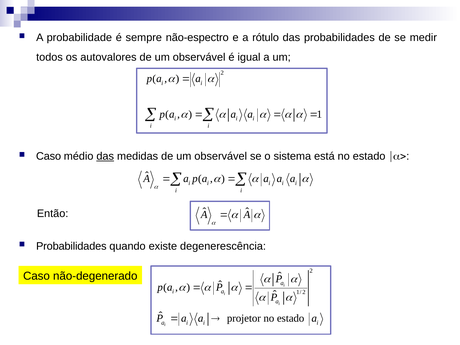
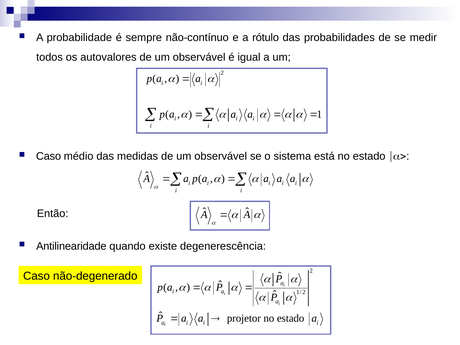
não-espectro: não-espectro -> não-contínuo
das at (105, 156) underline: present -> none
Probabilidades at (71, 246): Probabilidades -> Antilinearidade
